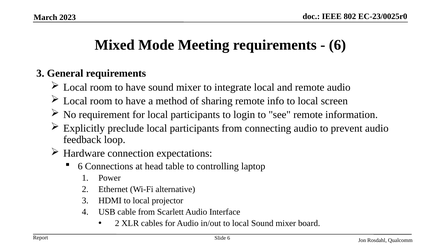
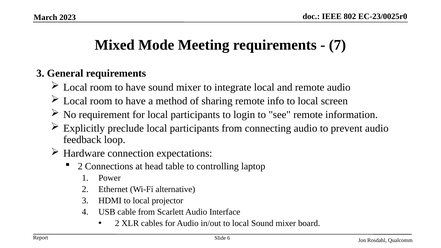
6 at (337, 45): 6 -> 7
6 at (80, 166): 6 -> 2
